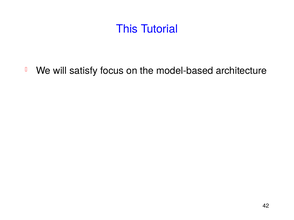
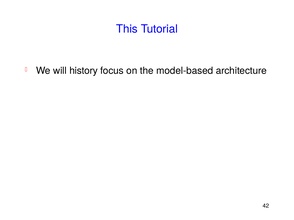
satisfy: satisfy -> history
